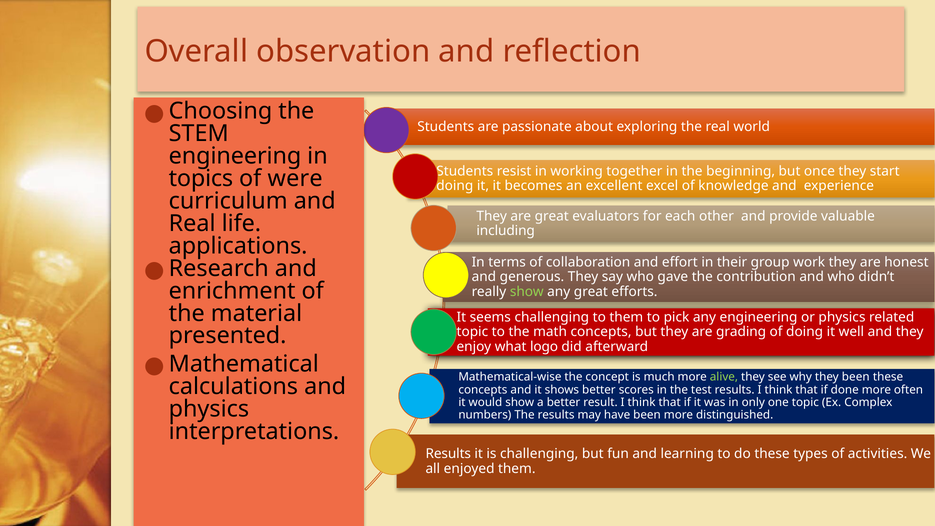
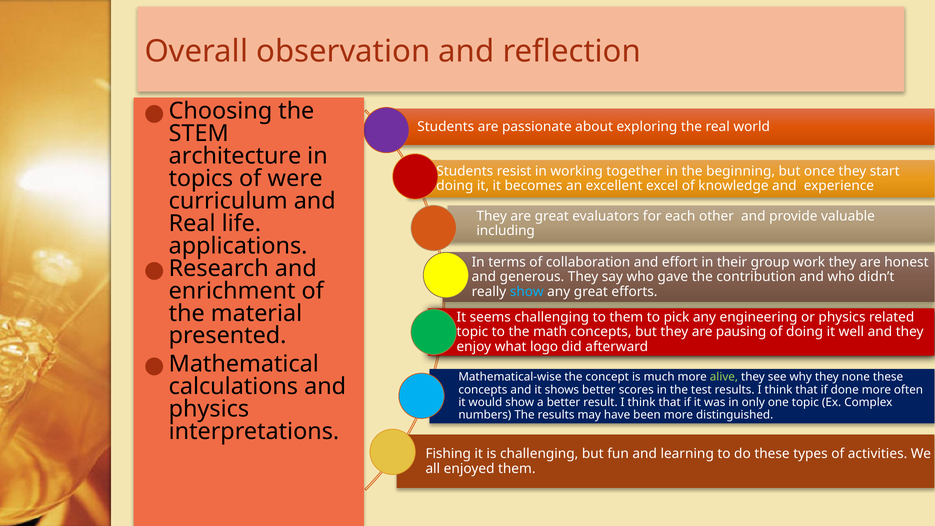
engineering at (235, 156): engineering -> architecture
show at (527, 292) colour: light green -> light blue
grading: grading -> pausing
they been: been -> none
Results at (448, 454): Results -> Fishing
